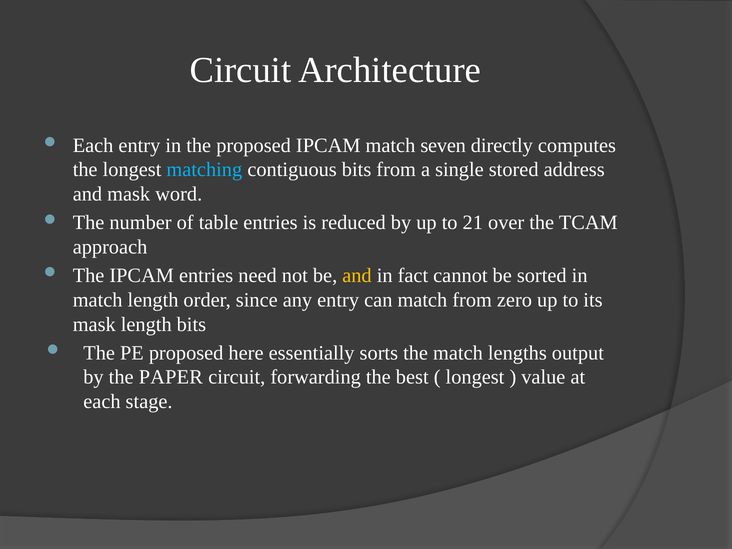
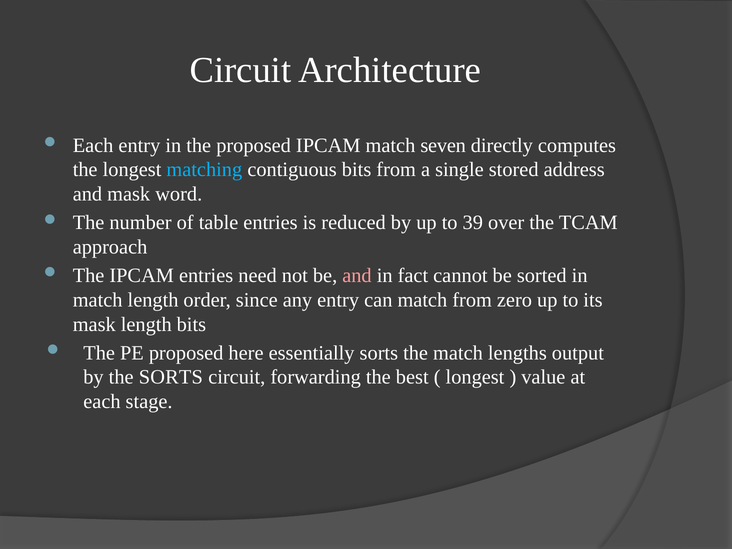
21: 21 -> 39
and at (357, 276) colour: yellow -> pink
the PAPER: PAPER -> SORTS
